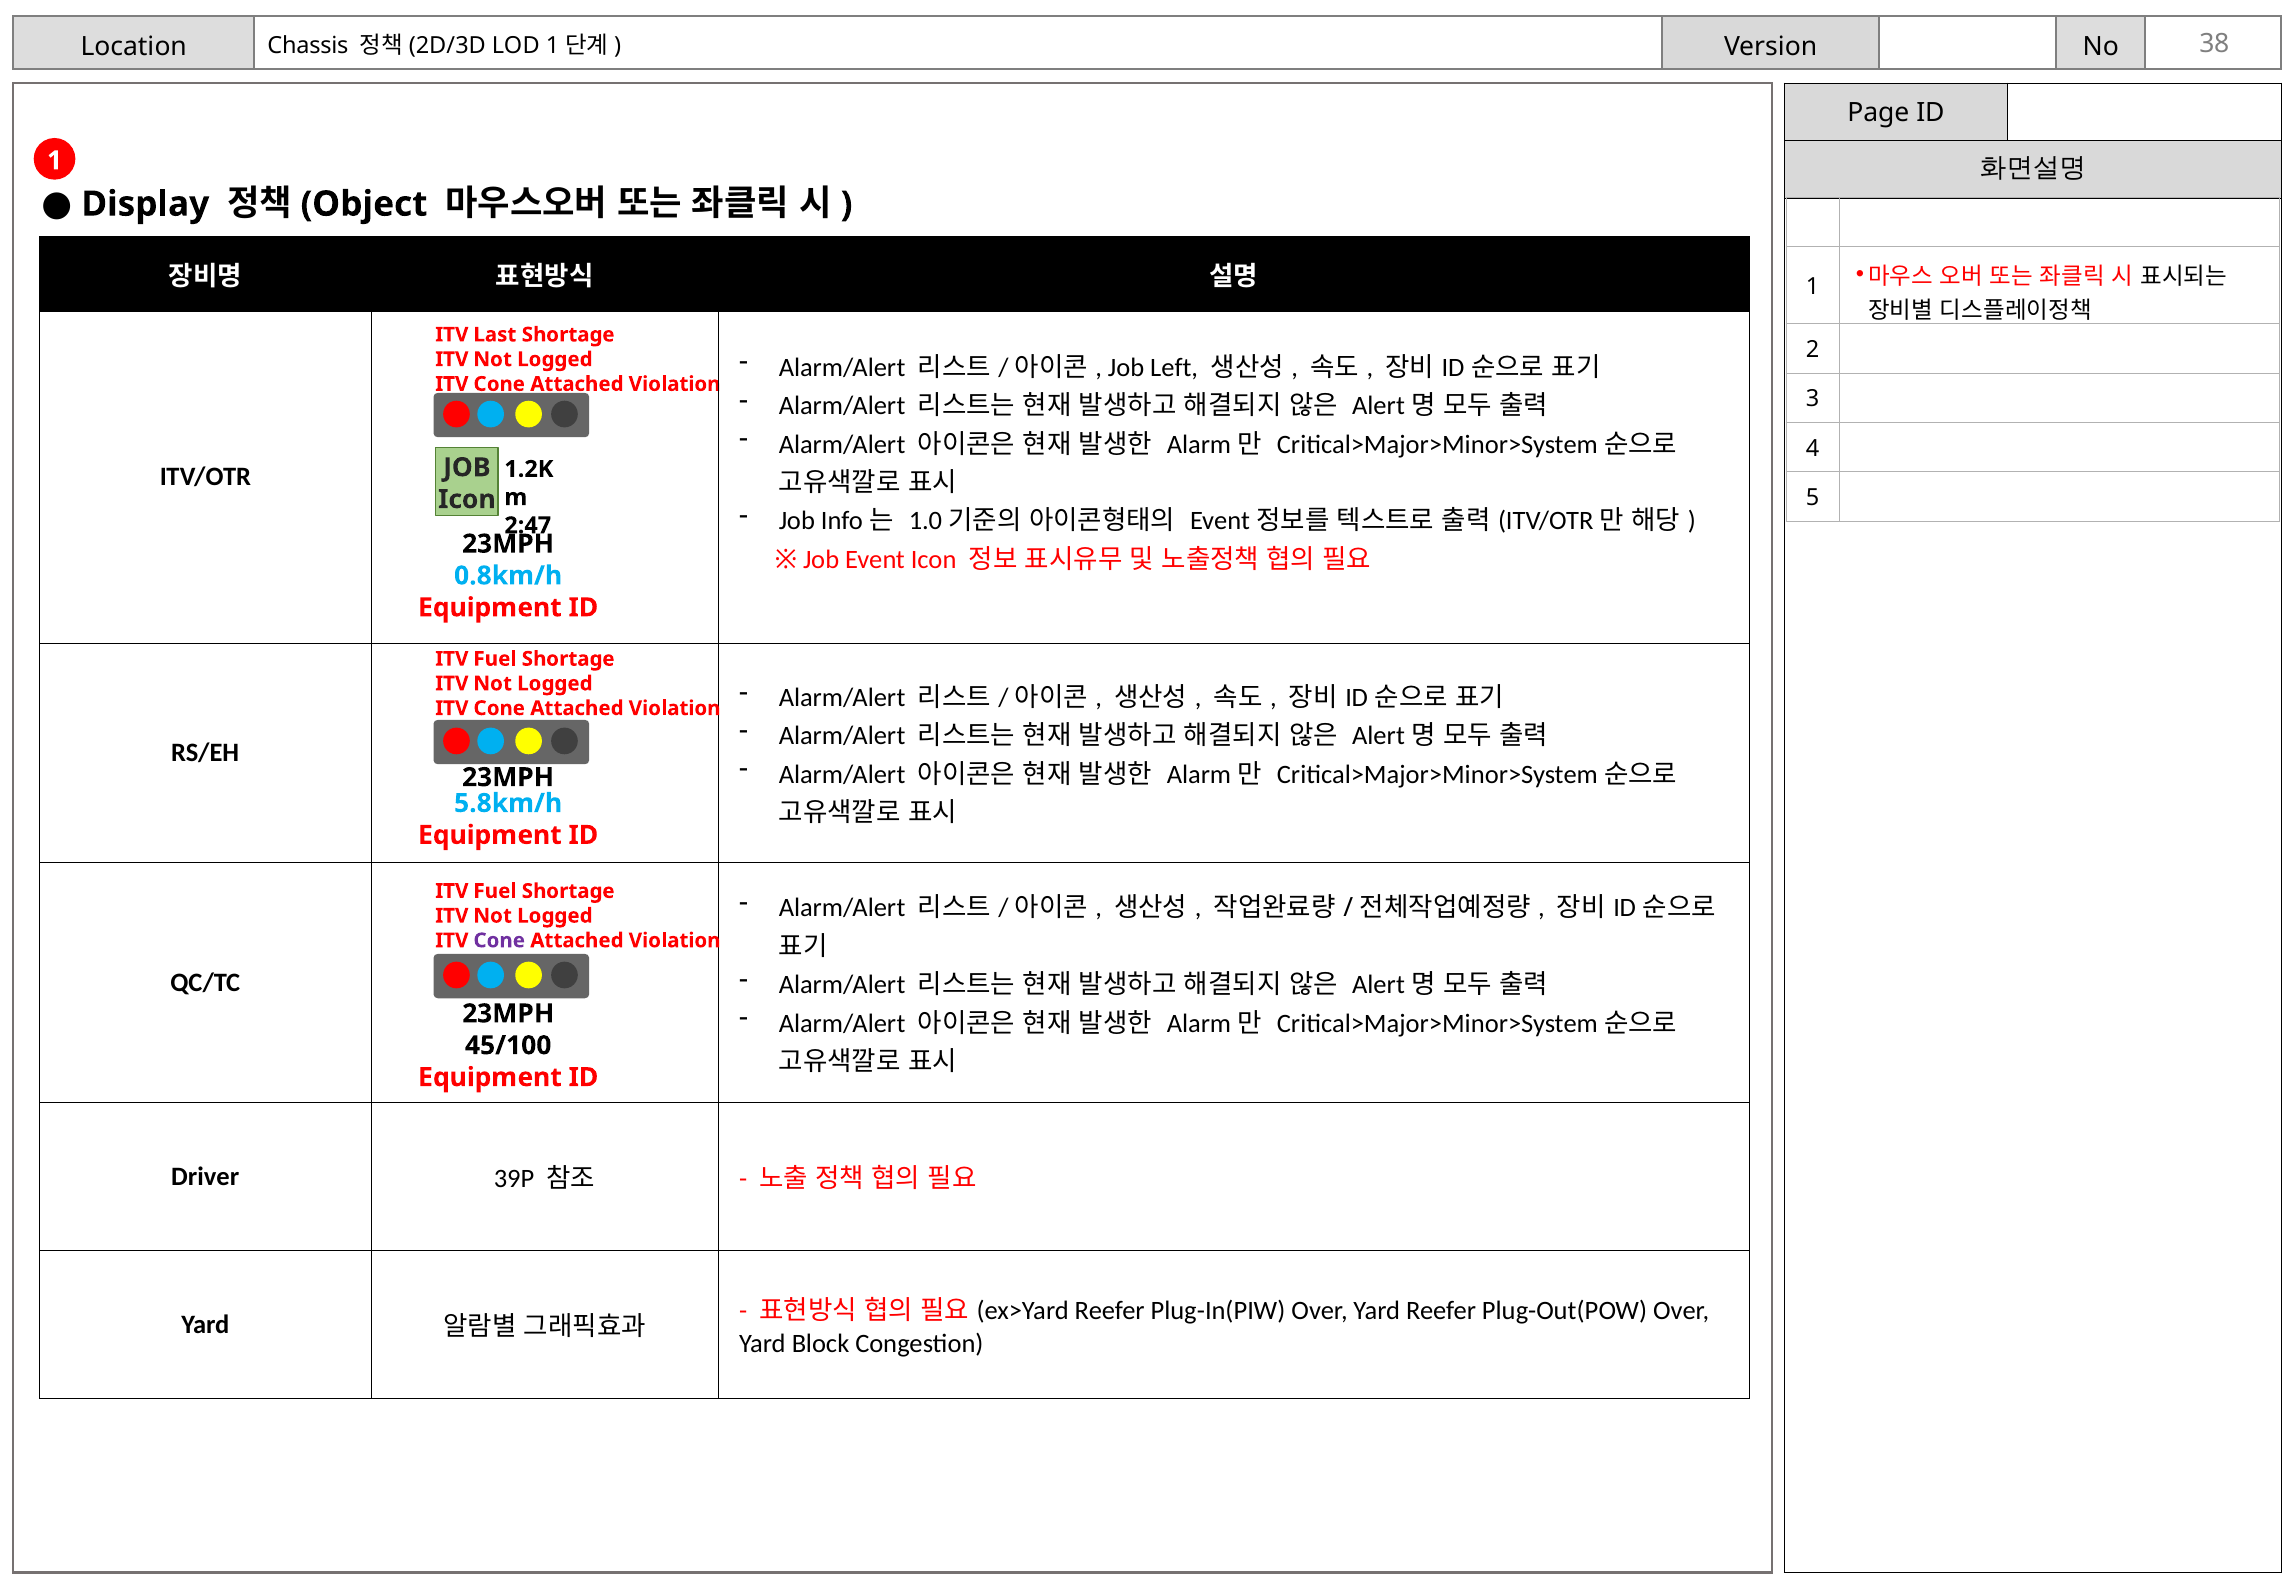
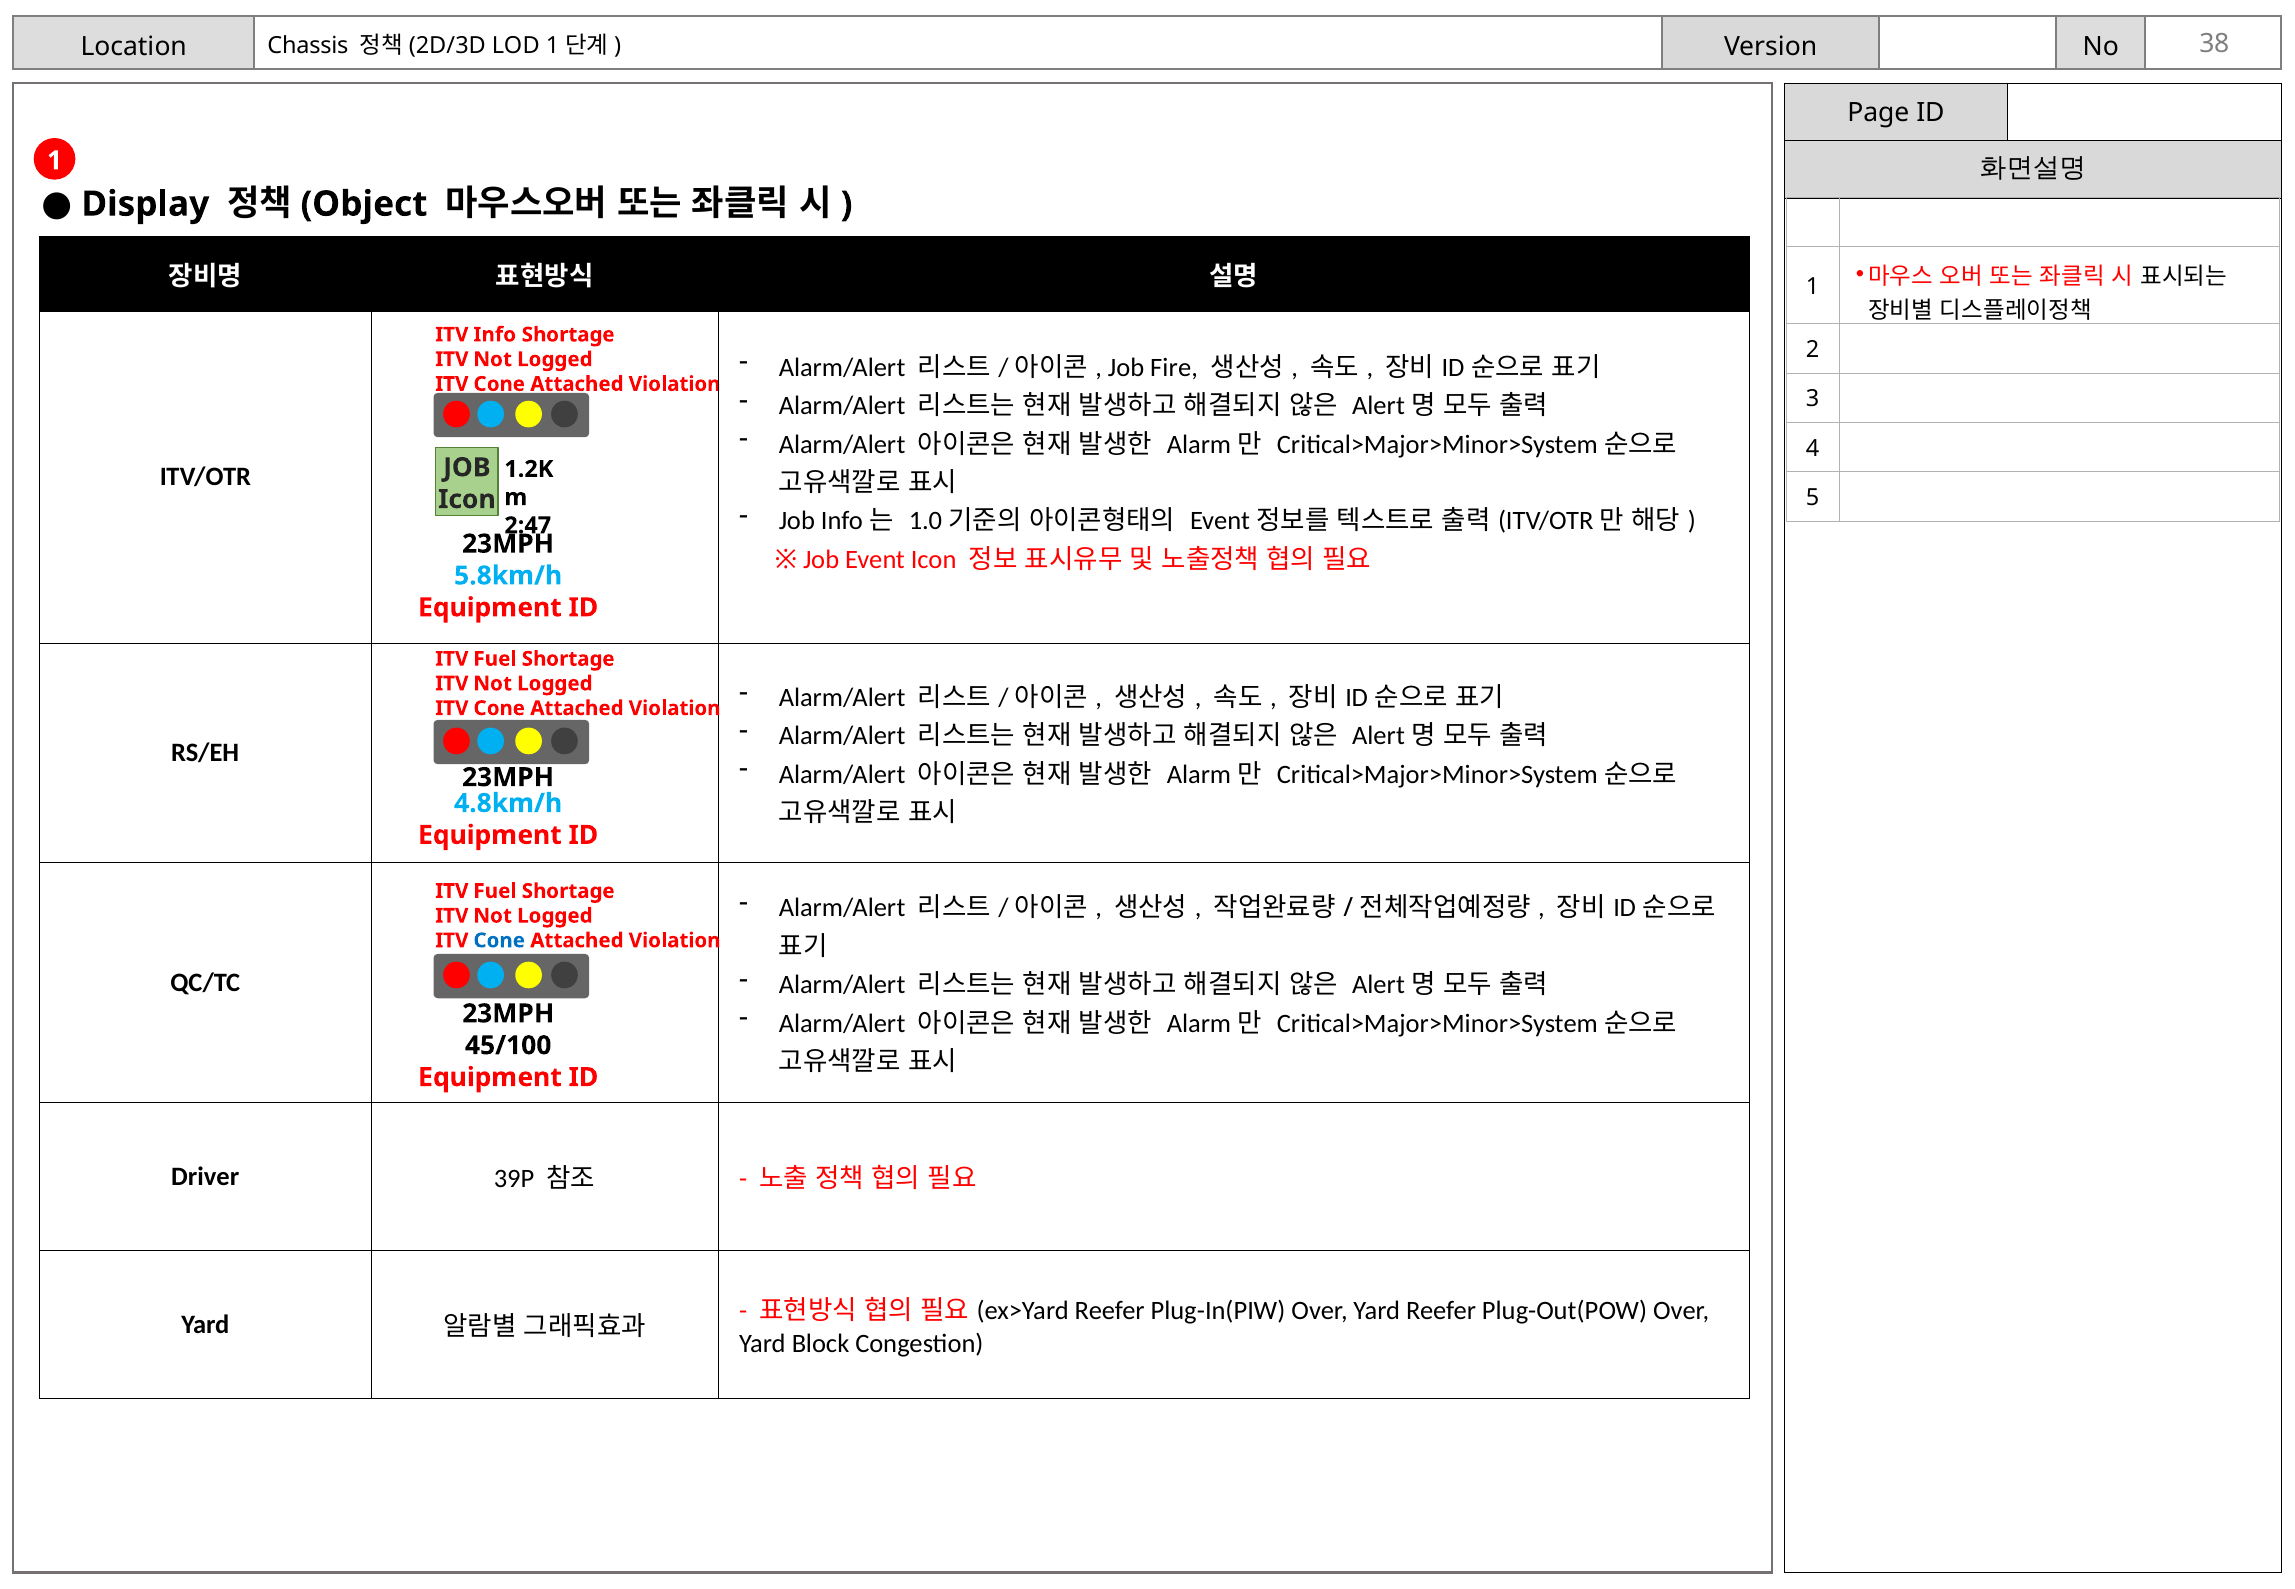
Last: Last -> Info
Left: Left -> Fire
0.8km/h: 0.8km/h -> 5.8km/h
5.8km/h: 5.8km/h -> 4.8km/h
Cone at (499, 940) colour: purple -> blue
